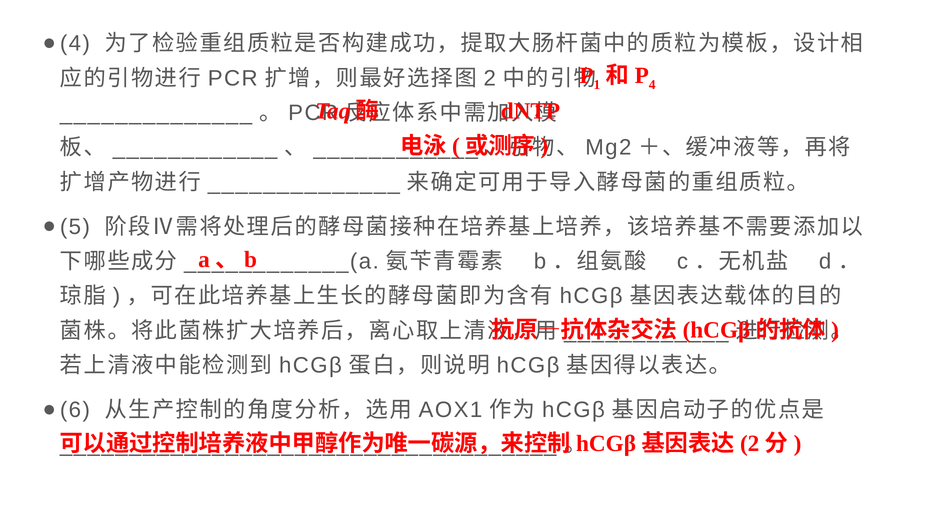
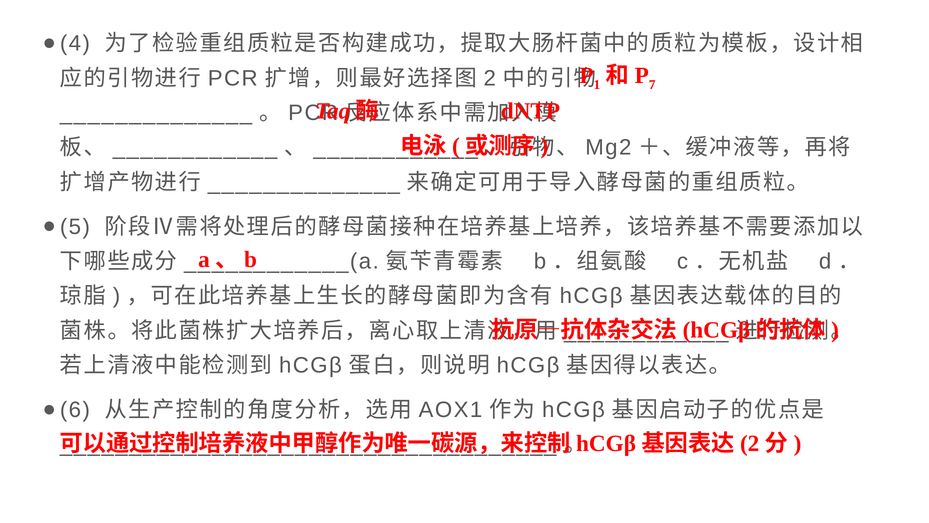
4: 4 -> 7
